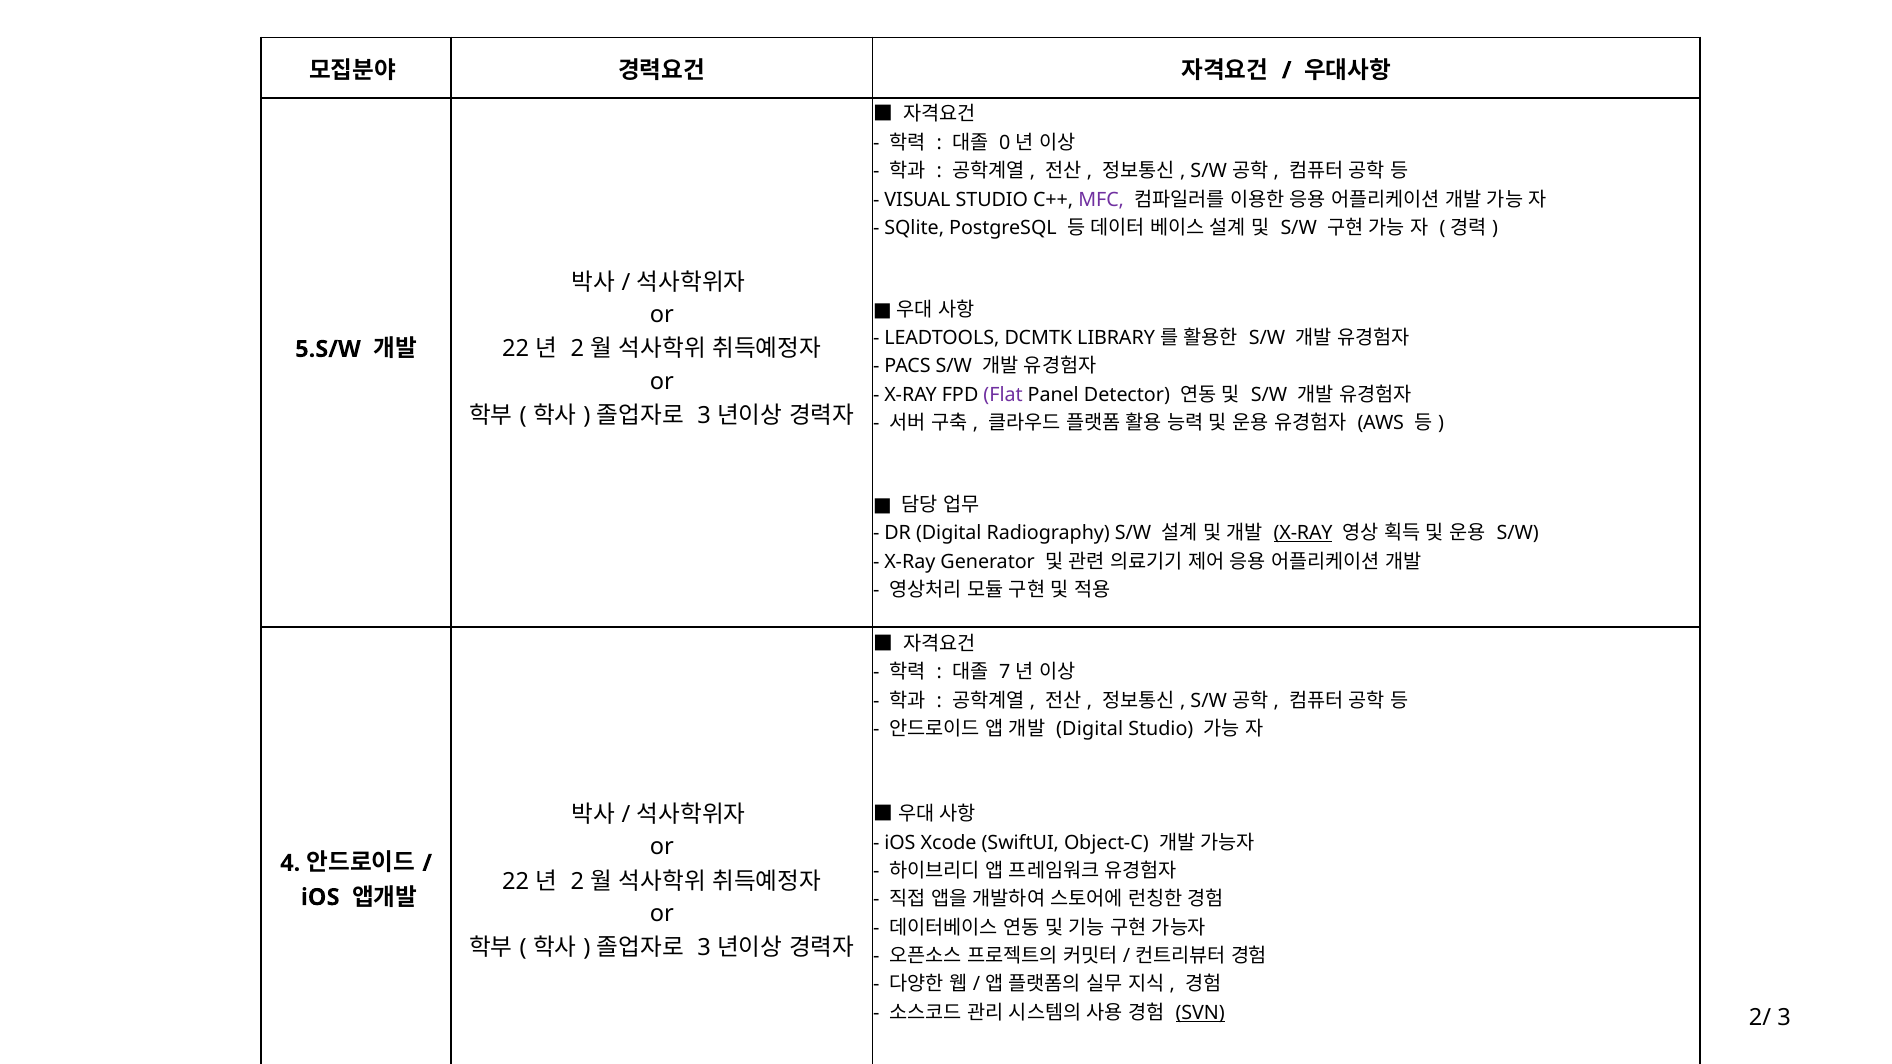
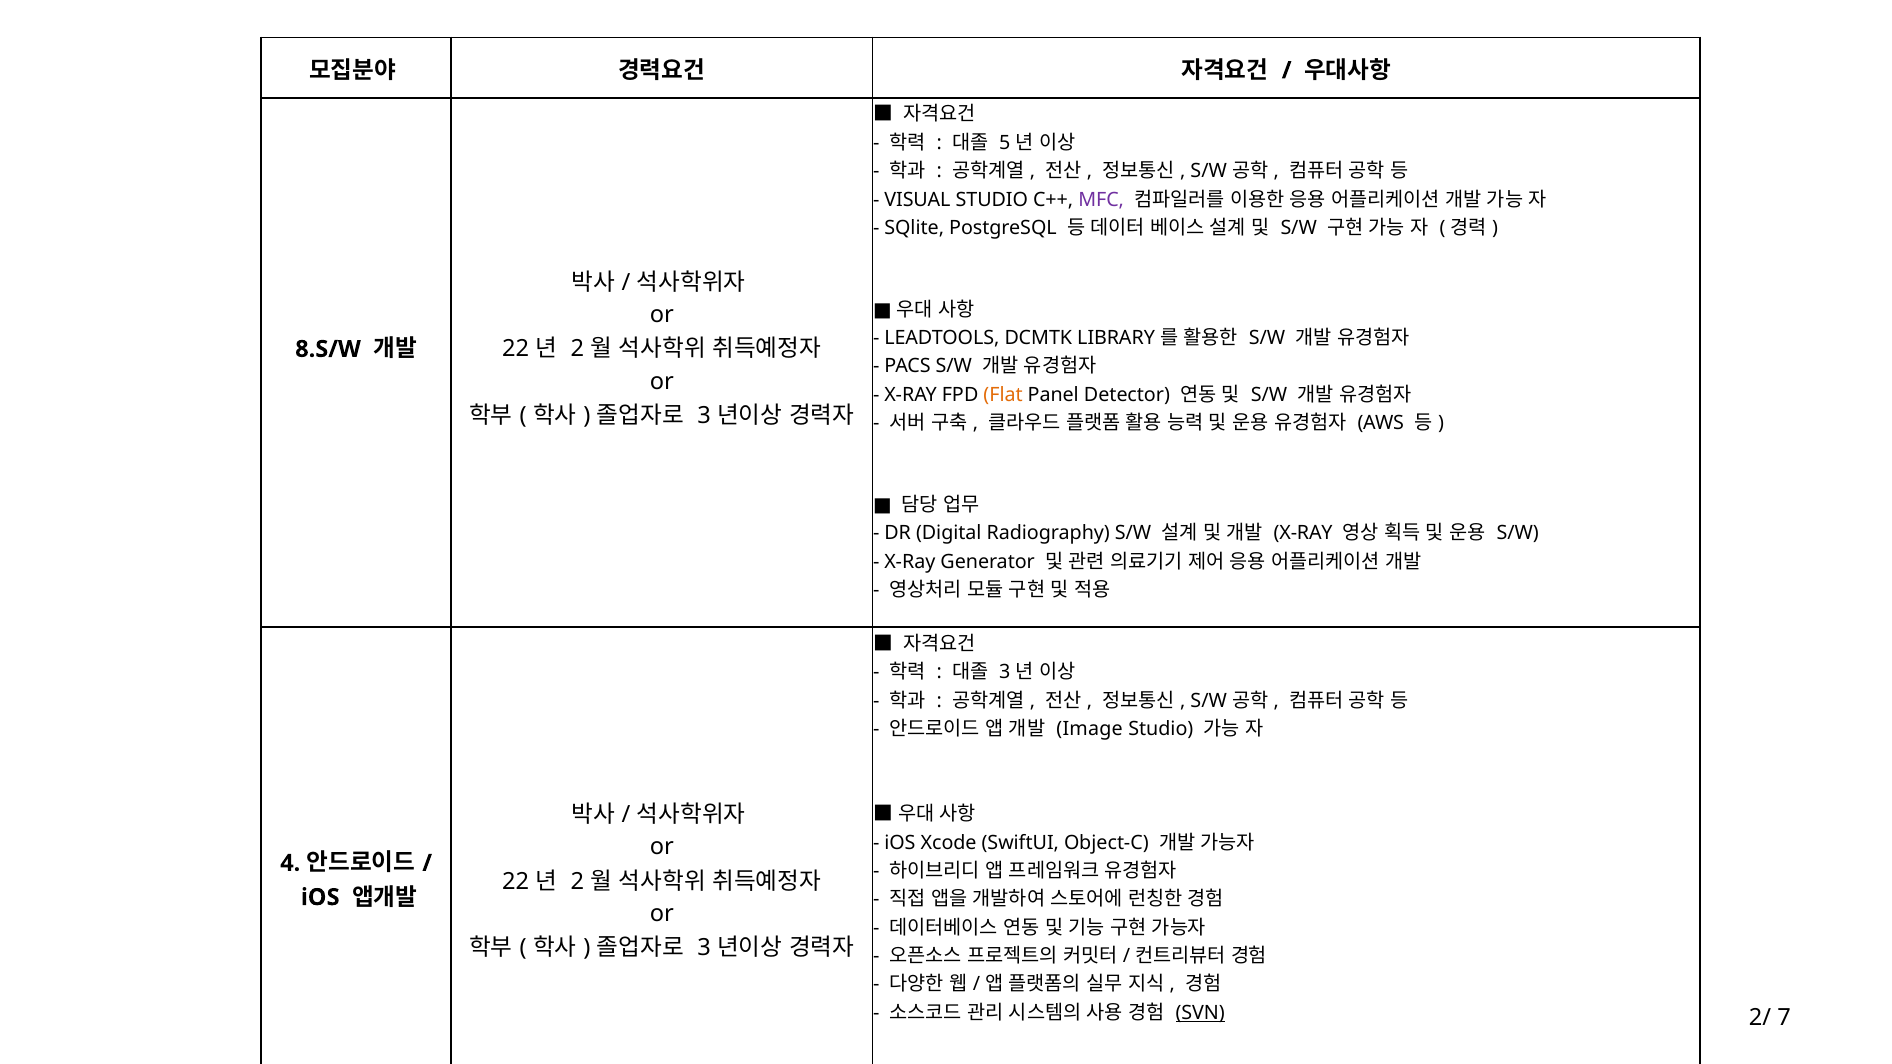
0: 0 -> 5
5.S/W: 5.S/W -> 8.S/W
Flat colour: purple -> orange
X-RAY at (1303, 533) underline: present -> none
7 at (1005, 672): 7 -> 3
Digital at (1090, 729): Digital -> Image
2/ 3: 3 -> 7
